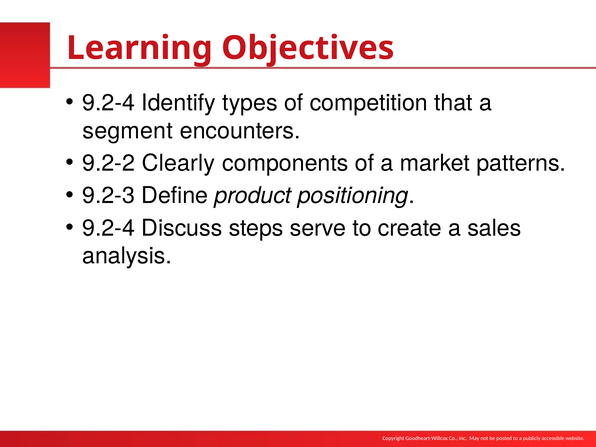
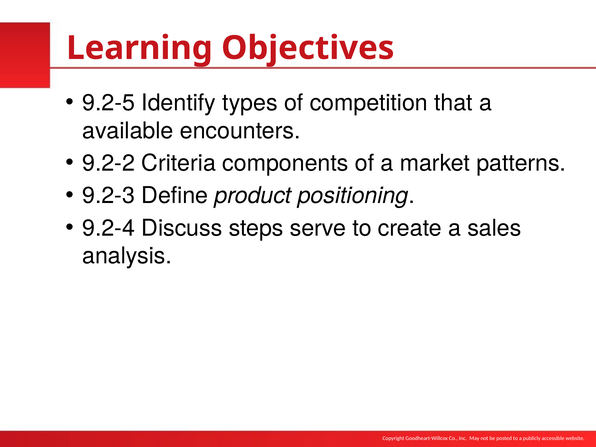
9.2-4 at (109, 103): 9.2-4 -> 9.2-5
segment: segment -> available
Clearly: Clearly -> Criteria
